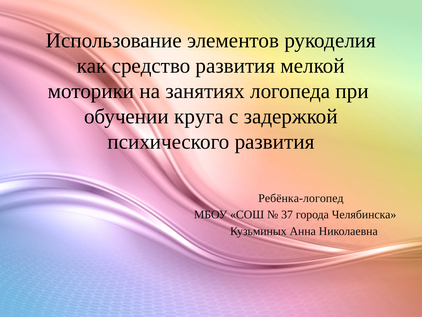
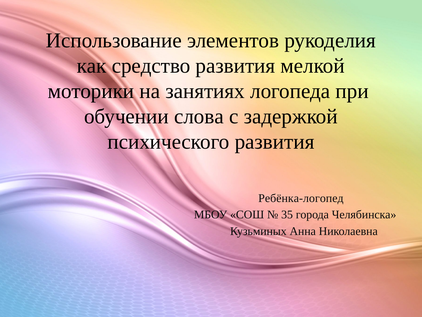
круга: круга -> слова
37: 37 -> 35
